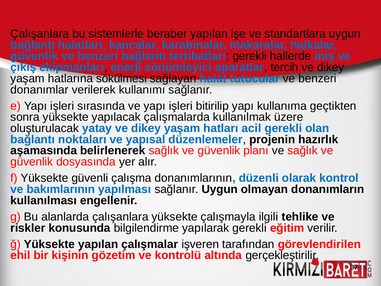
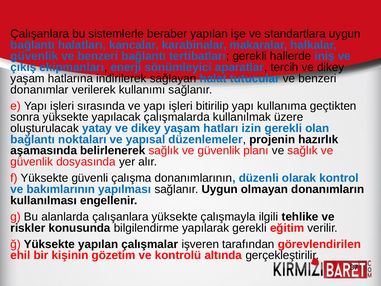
sökülmesi: sökülmesi -> indirilerek
acil: acil -> izin
